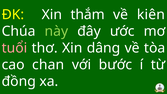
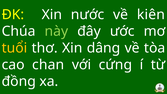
thắm: thắm -> nước
tuổi colour: pink -> yellow
bước: bước -> cứng
